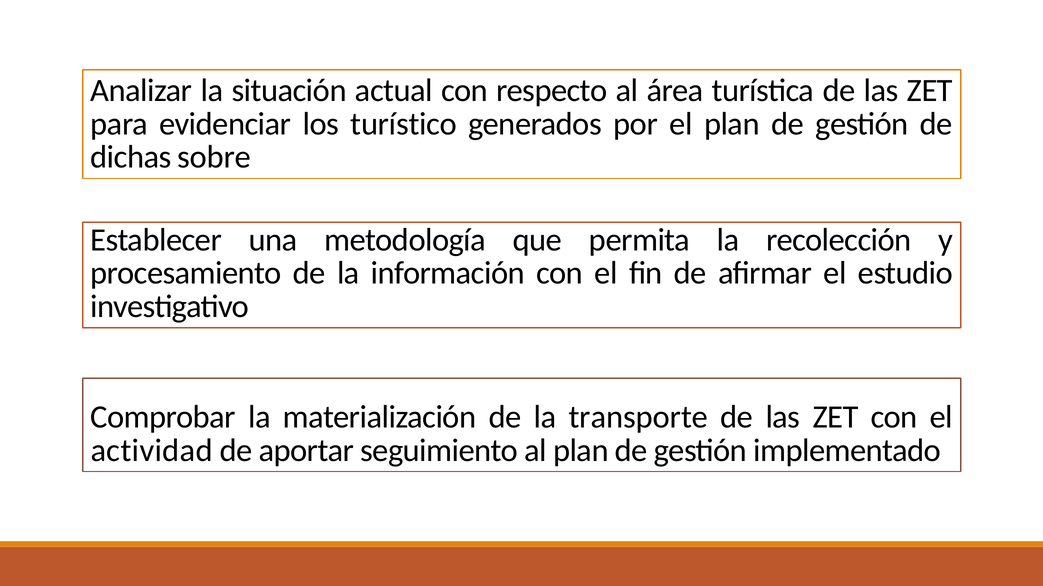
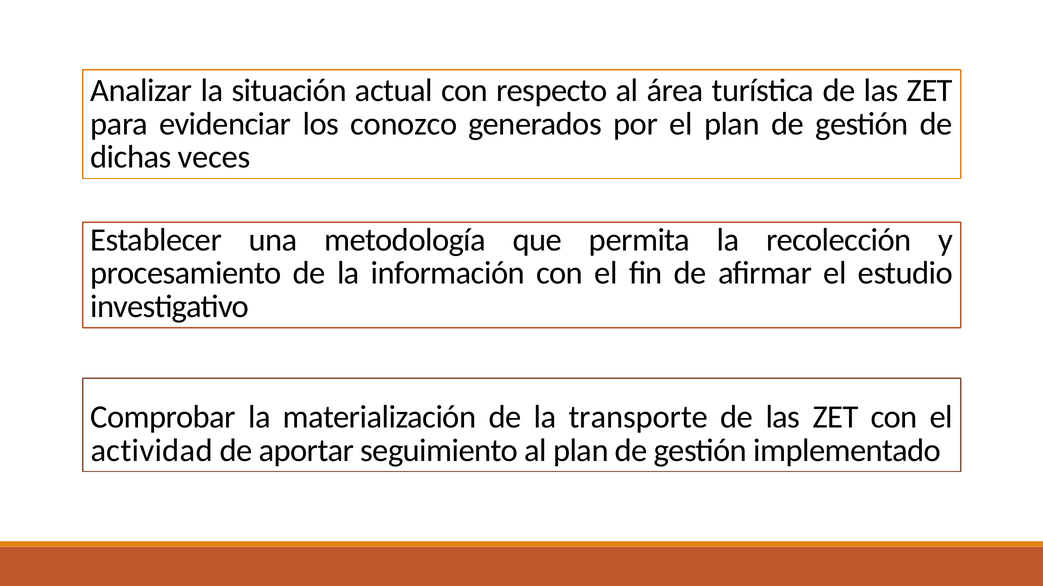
turístico: turístico -> conozco
sobre: sobre -> veces
